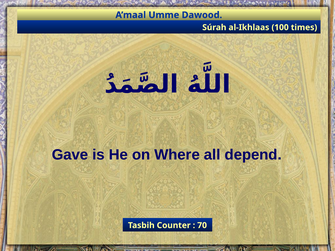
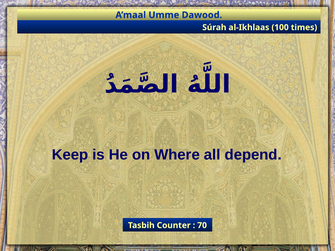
Gave: Gave -> Keep
